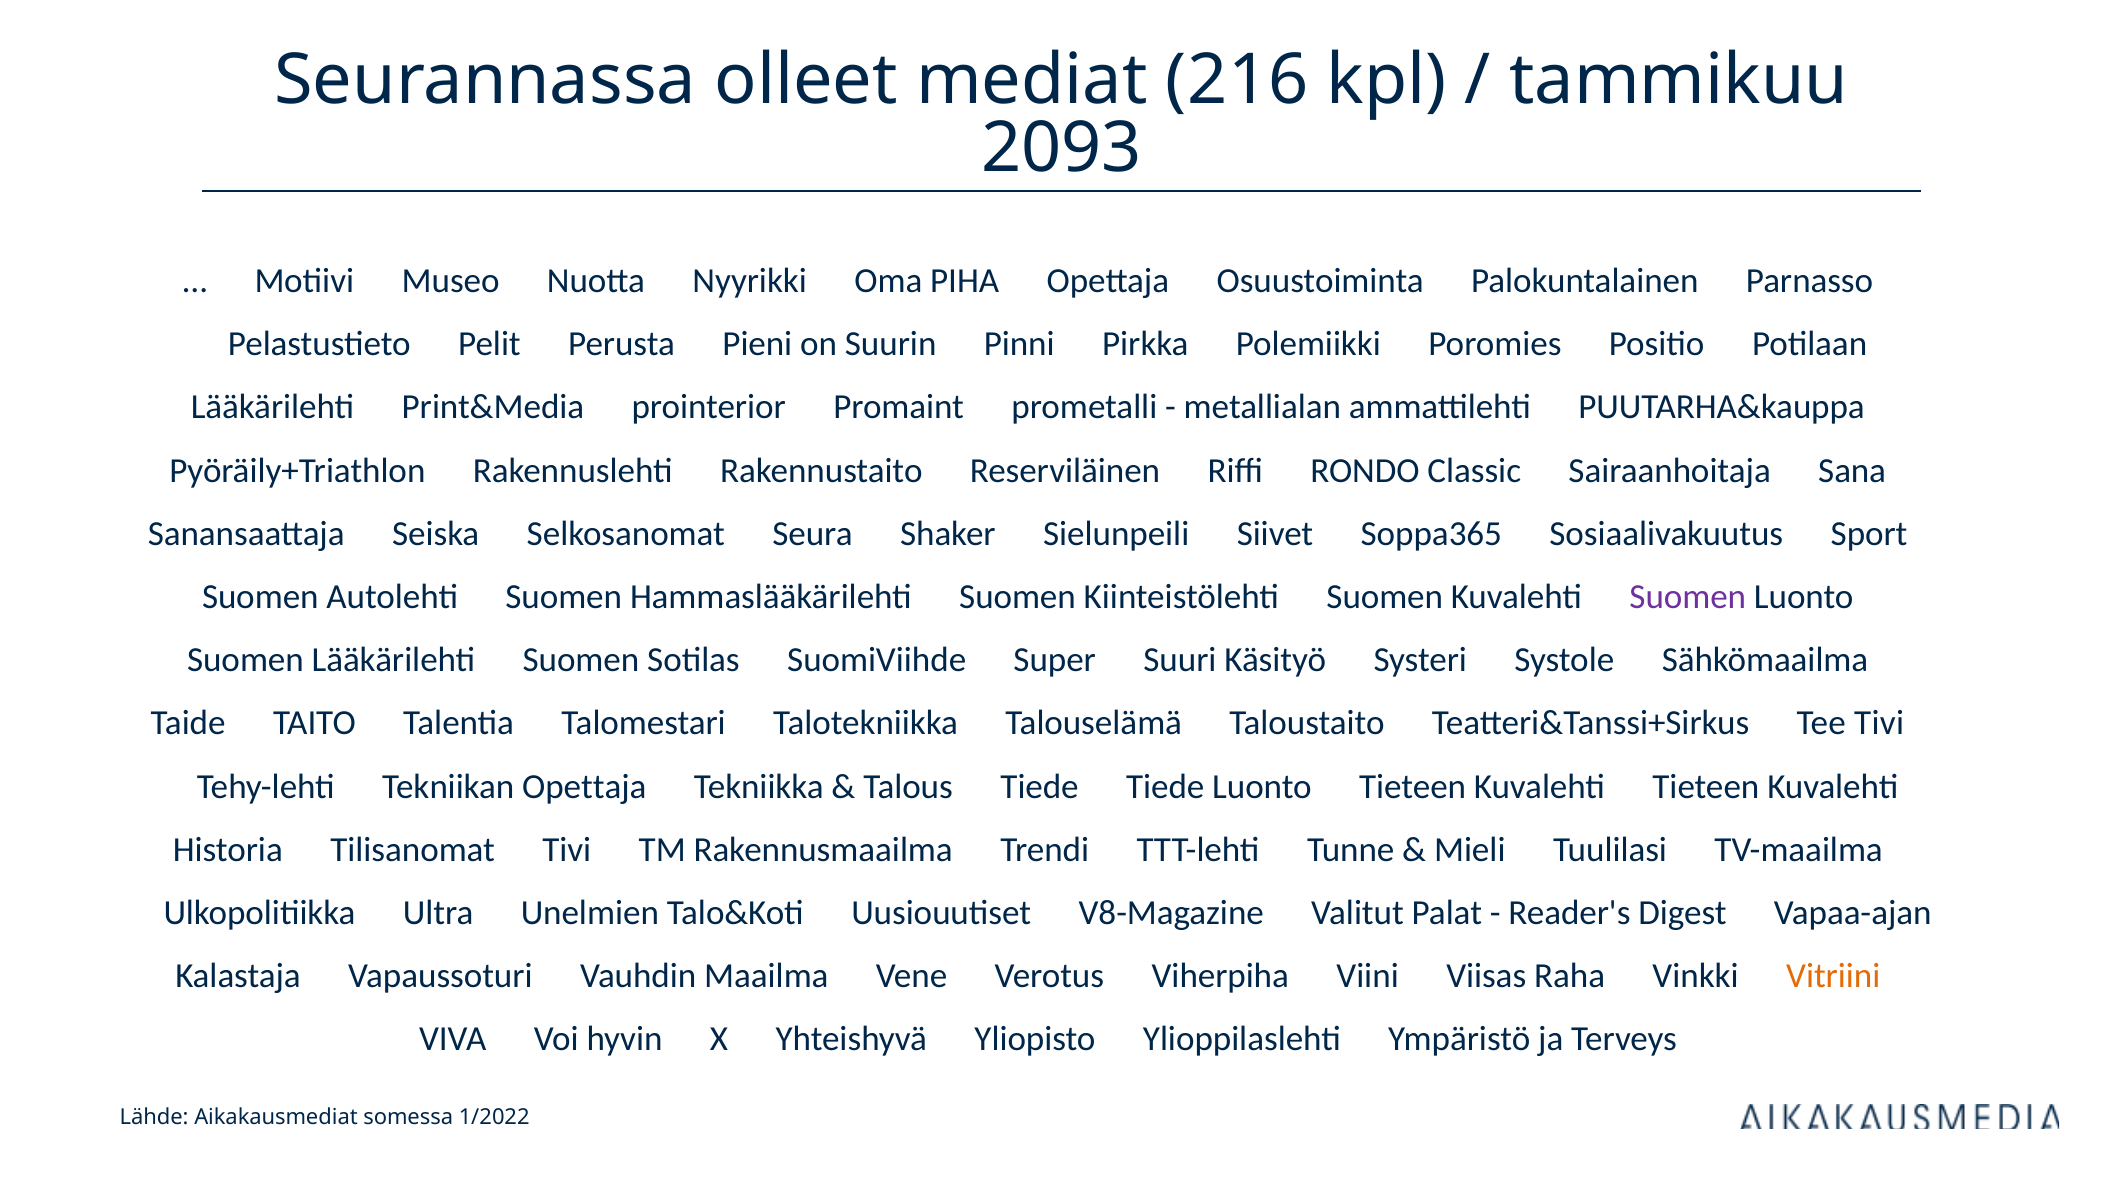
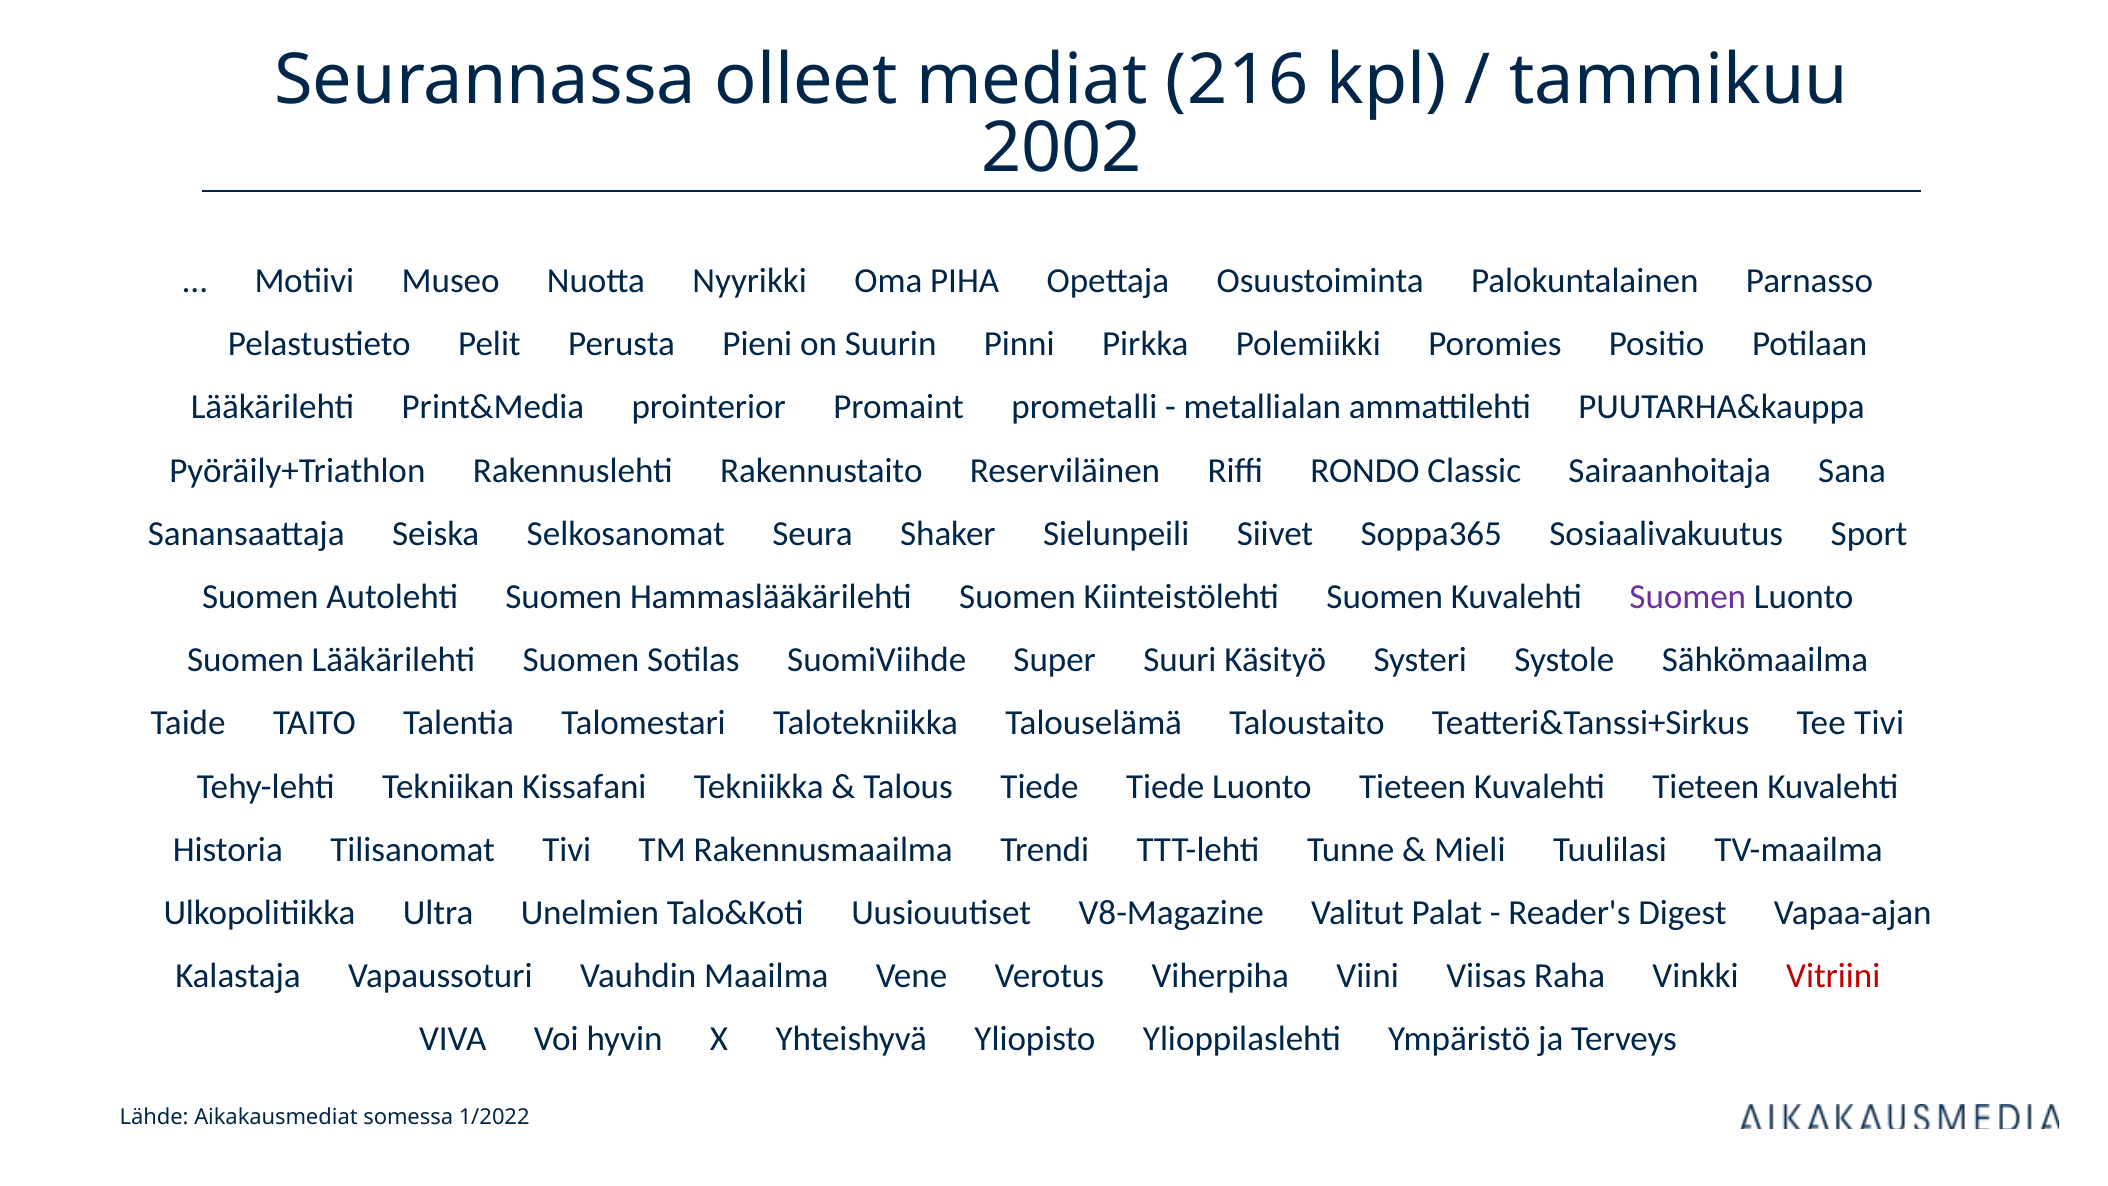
2093: 2093 -> 2002
Tekniikan Opettaja: Opettaja -> Kissafani
Vitriini colour: orange -> red
